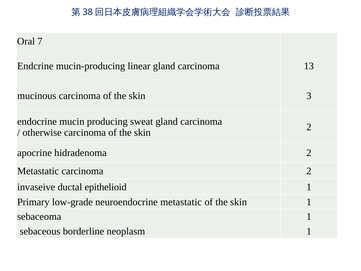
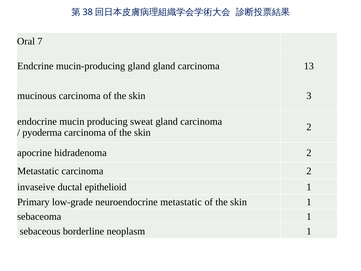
mucin-producing linear: linear -> gland
otherwise: otherwise -> pyoderma
